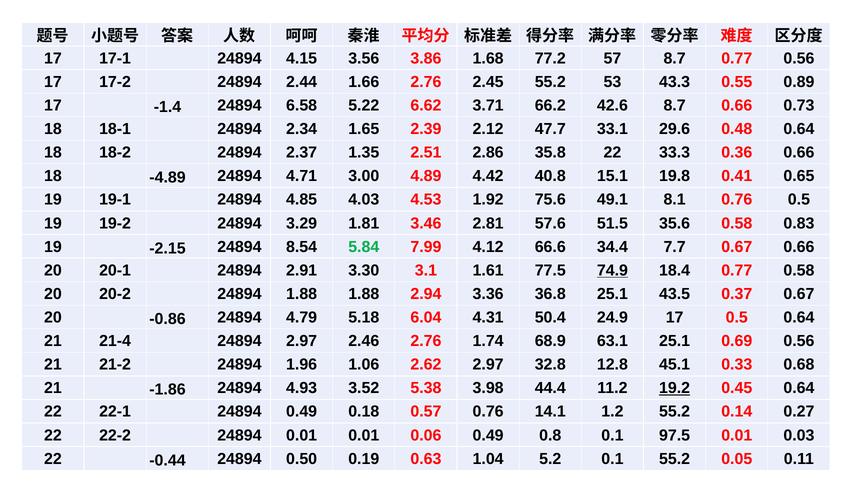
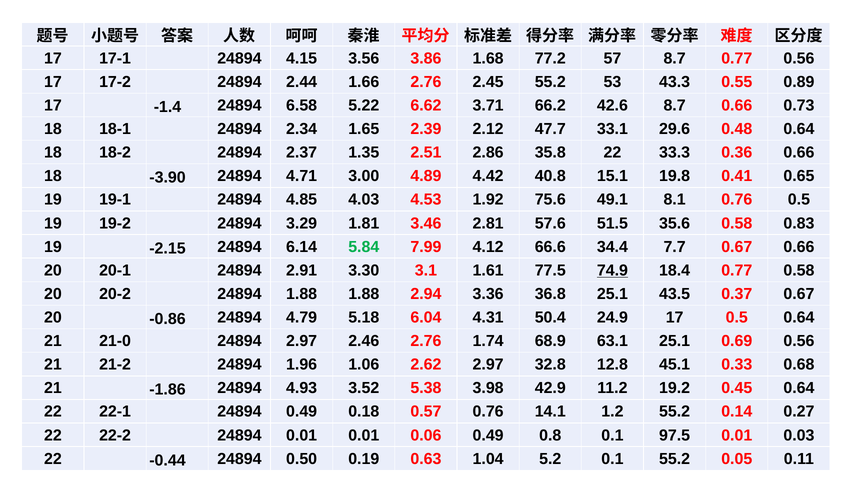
-4.89: -4.89 -> -3.90
8.54: 8.54 -> 6.14
21-4: 21-4 -> 21-0
44.4: 44.4 -> 42.9
19.2 underline: present -> none
